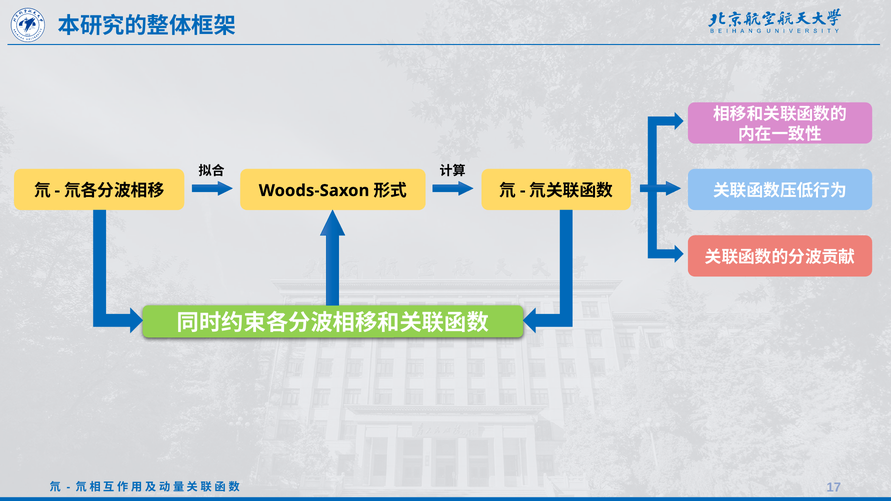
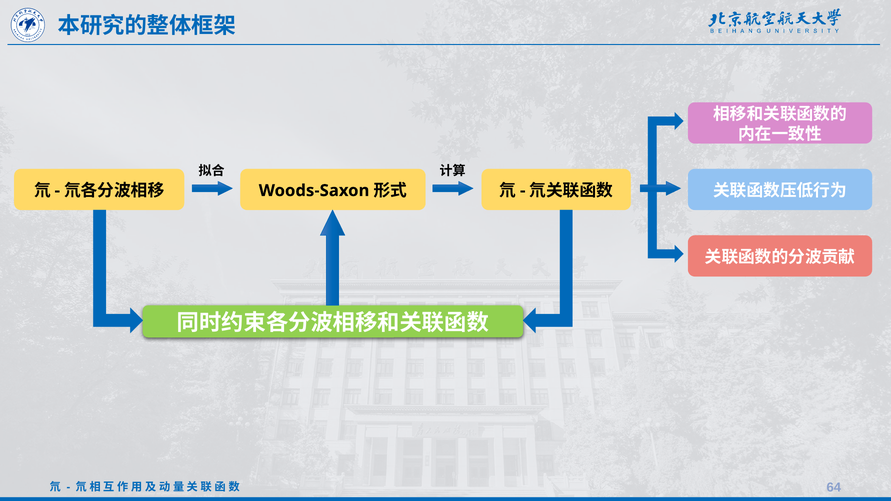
17: 17 -> 64
